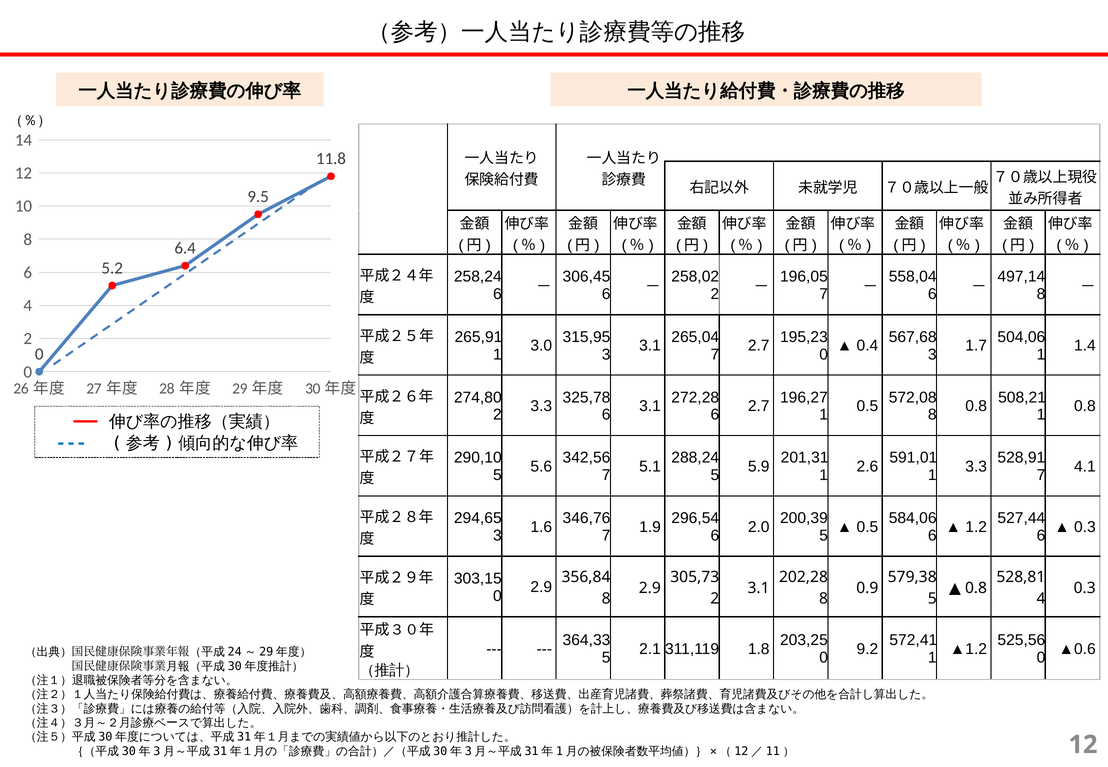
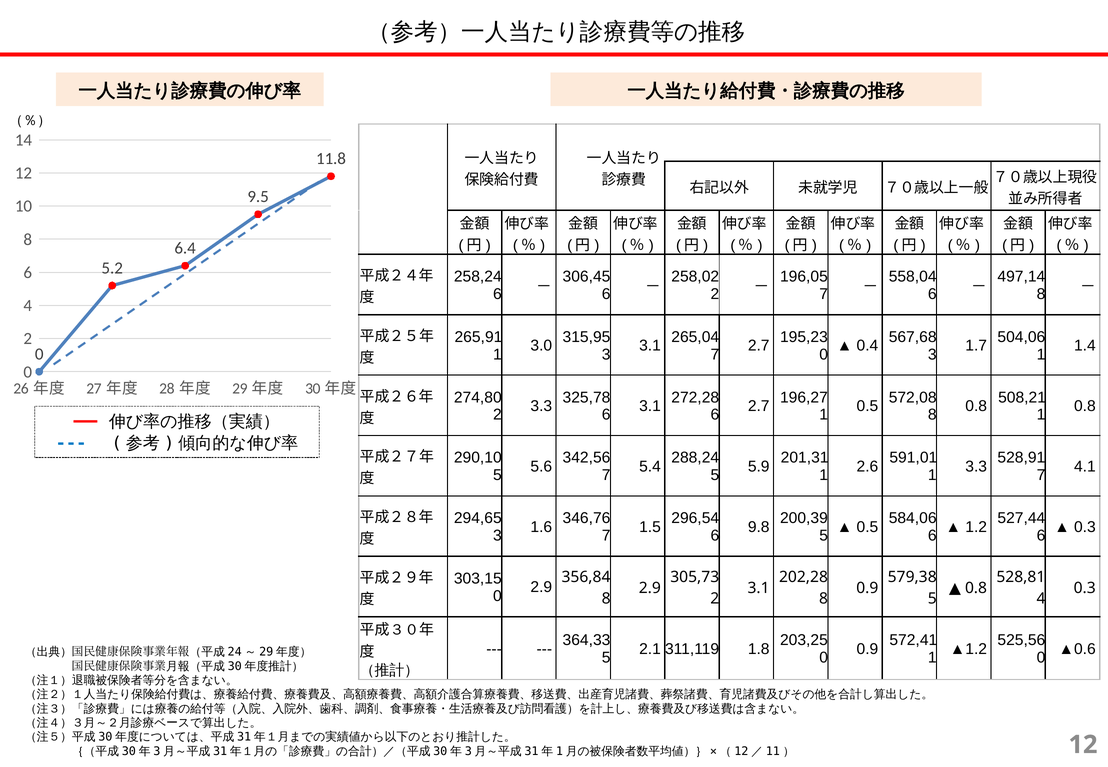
5.1: 5.1 -> 5.4
1.9: 1.9 -> 1.5
2.0: 2.0 -> 9.8
9.2 at (867, 649): 9.2 -> 0.9
